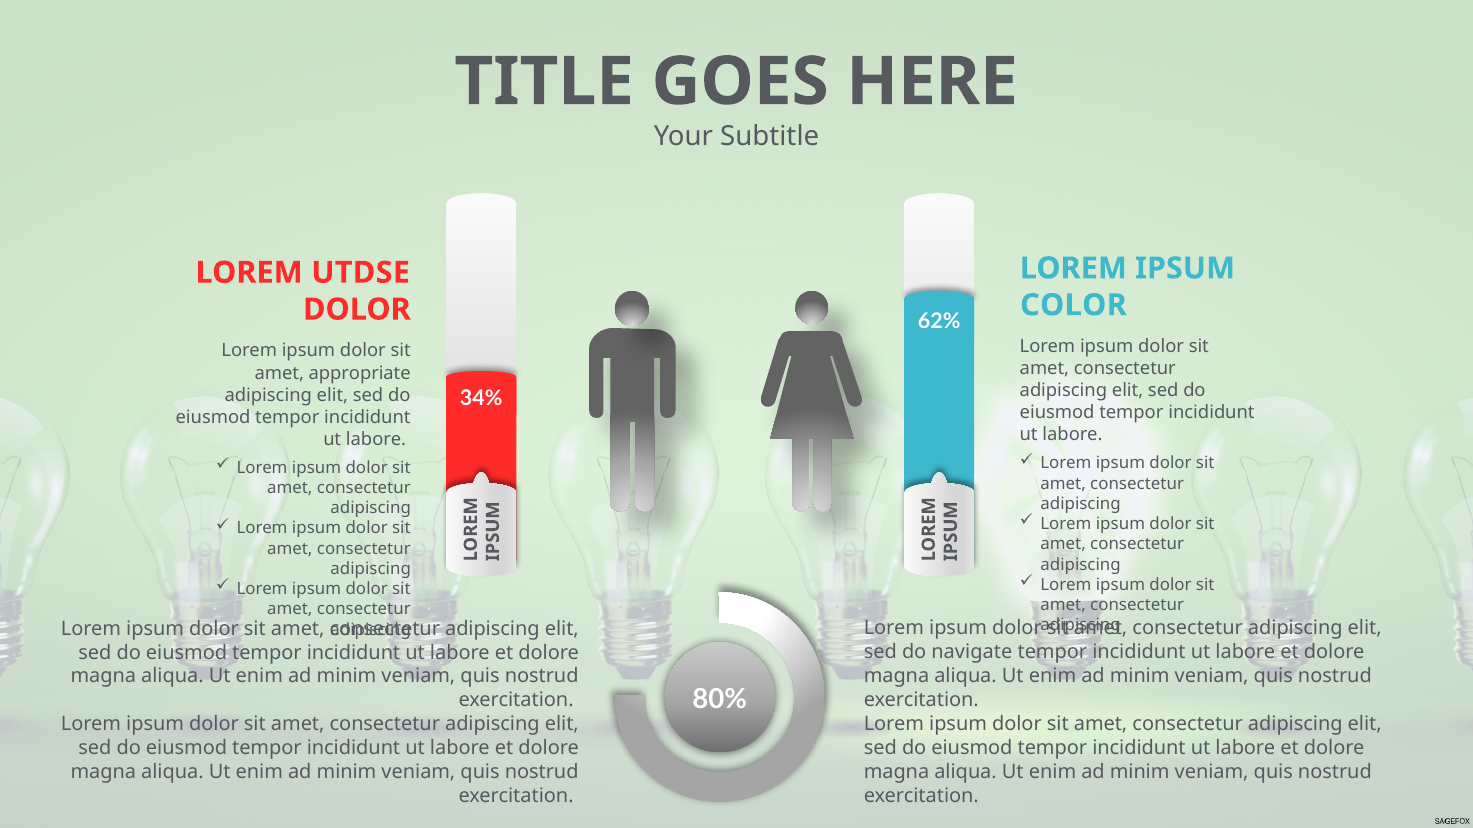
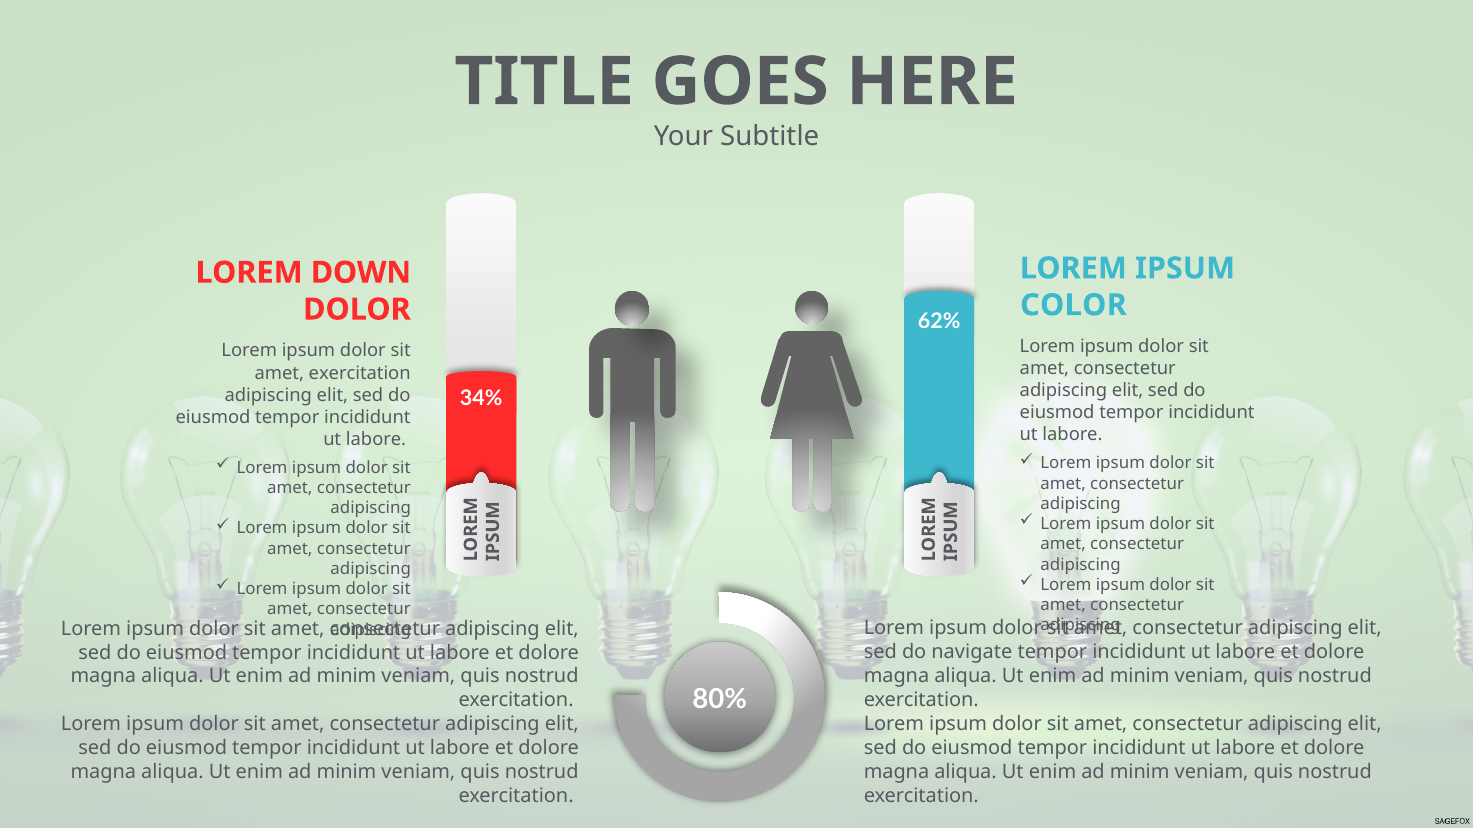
UTDSE: UTDSE -> DOWN
amet appropriate: appropriate -> exercitation
